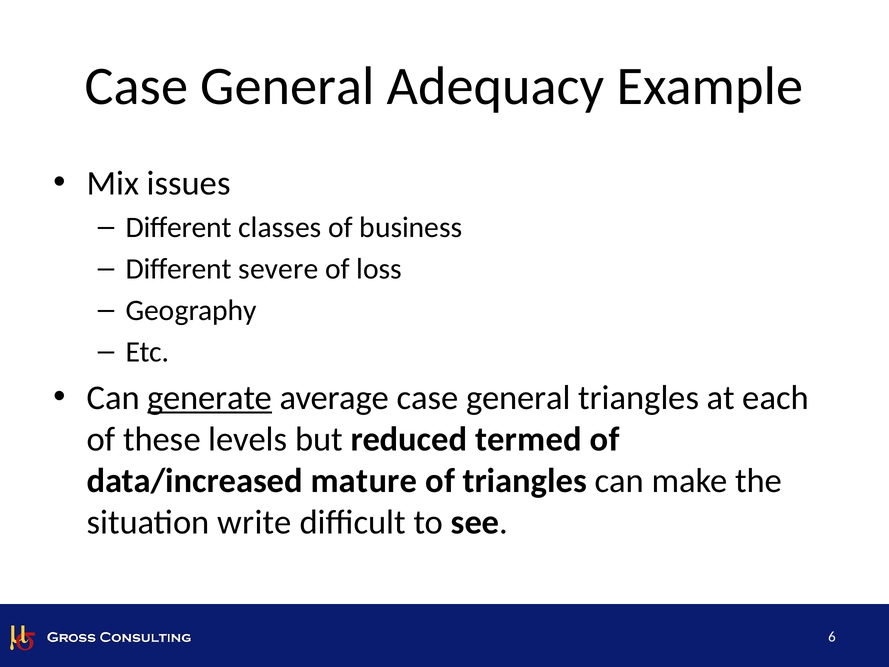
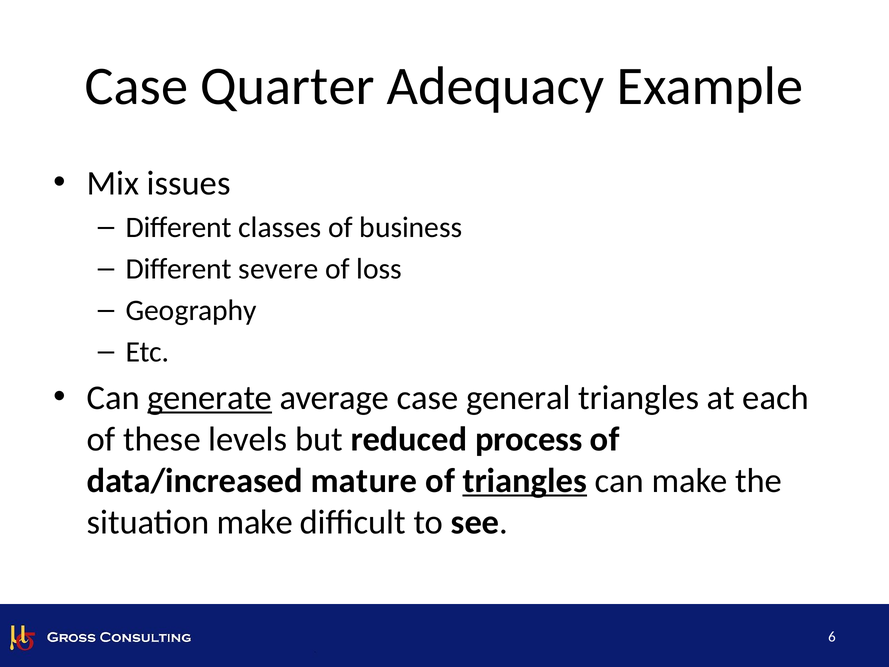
General at (287, 86): General -> Quarter
termed: termed -> process
triangles at (525, 481) underline: none -> present
situation write: write -> make
